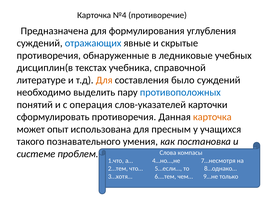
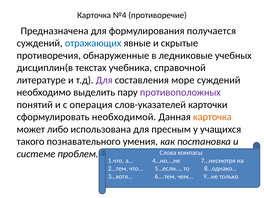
углубления: углубления -> получается
Для at (104, 80) colour: orange -> purple
было: было -> море
противоположных colour: blue -> purple
сформулировать противоречия: противоречия -> необходимой
опыт: опыт -> либо
